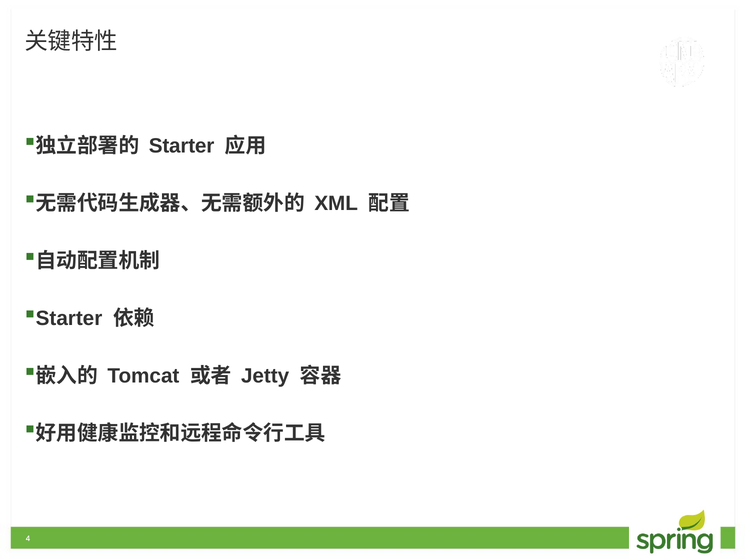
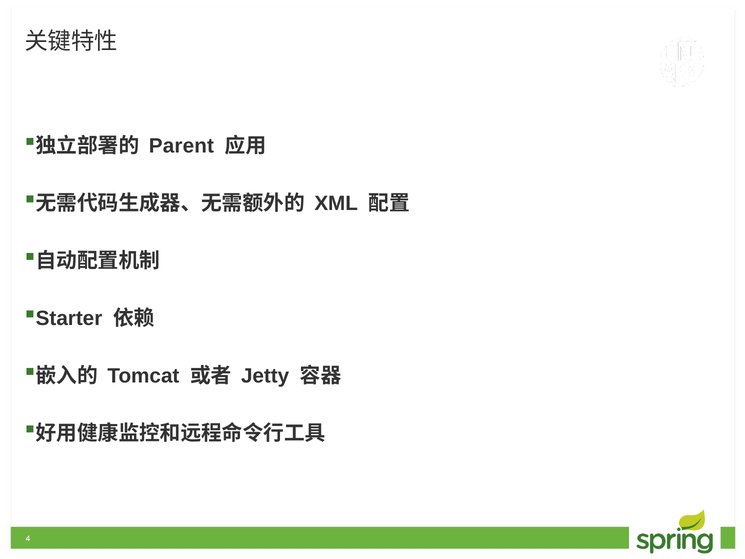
Starter: Starter -> Parent
